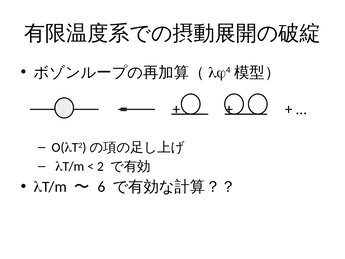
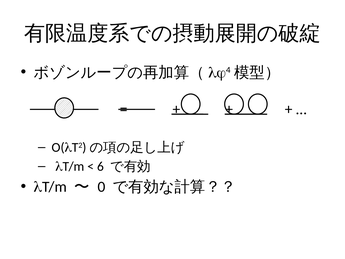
2: 2 -> 6
6: 6 -> 0
